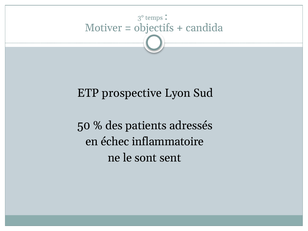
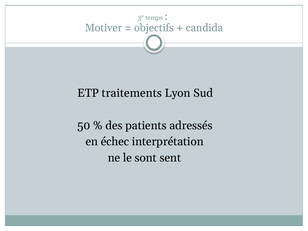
prospective: prospective -> traitements
inflammatoire: inflammatoire -> interprétation
